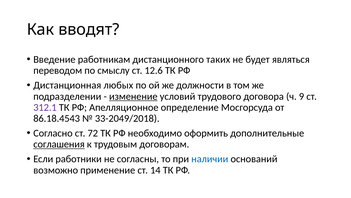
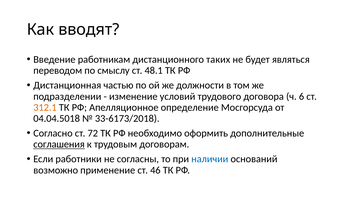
12.6: 12.6 -> 48.1
любых: любых -> частью
изменение underline: present -> none
9: 9 -> 6
312.1 colour: purple -> orange
86.18.4543: 86.18.4543 -> 04.04.5018
33-2049/2018: 33-2049/2018 -> 33-6173/2018
14: 14 -> 46
